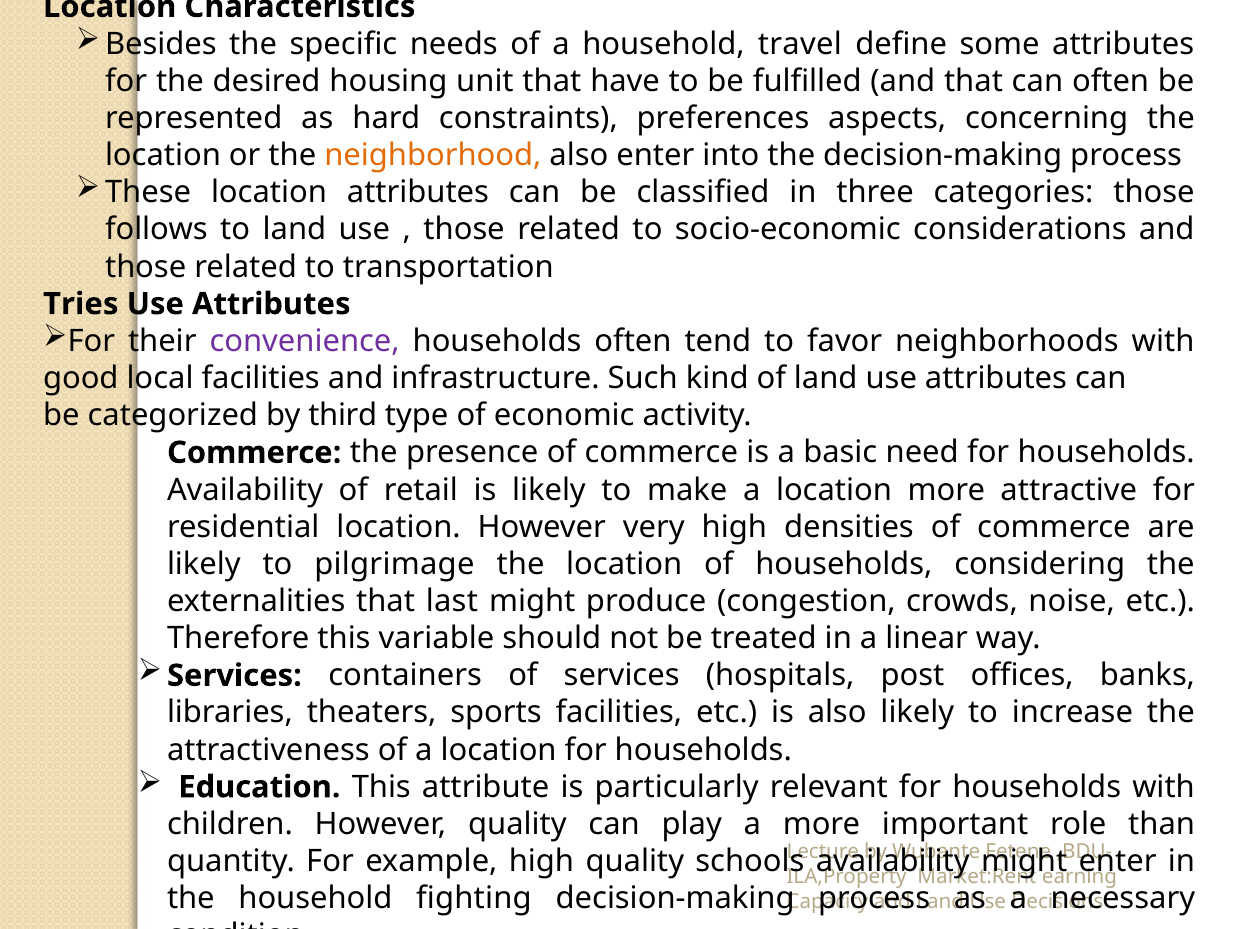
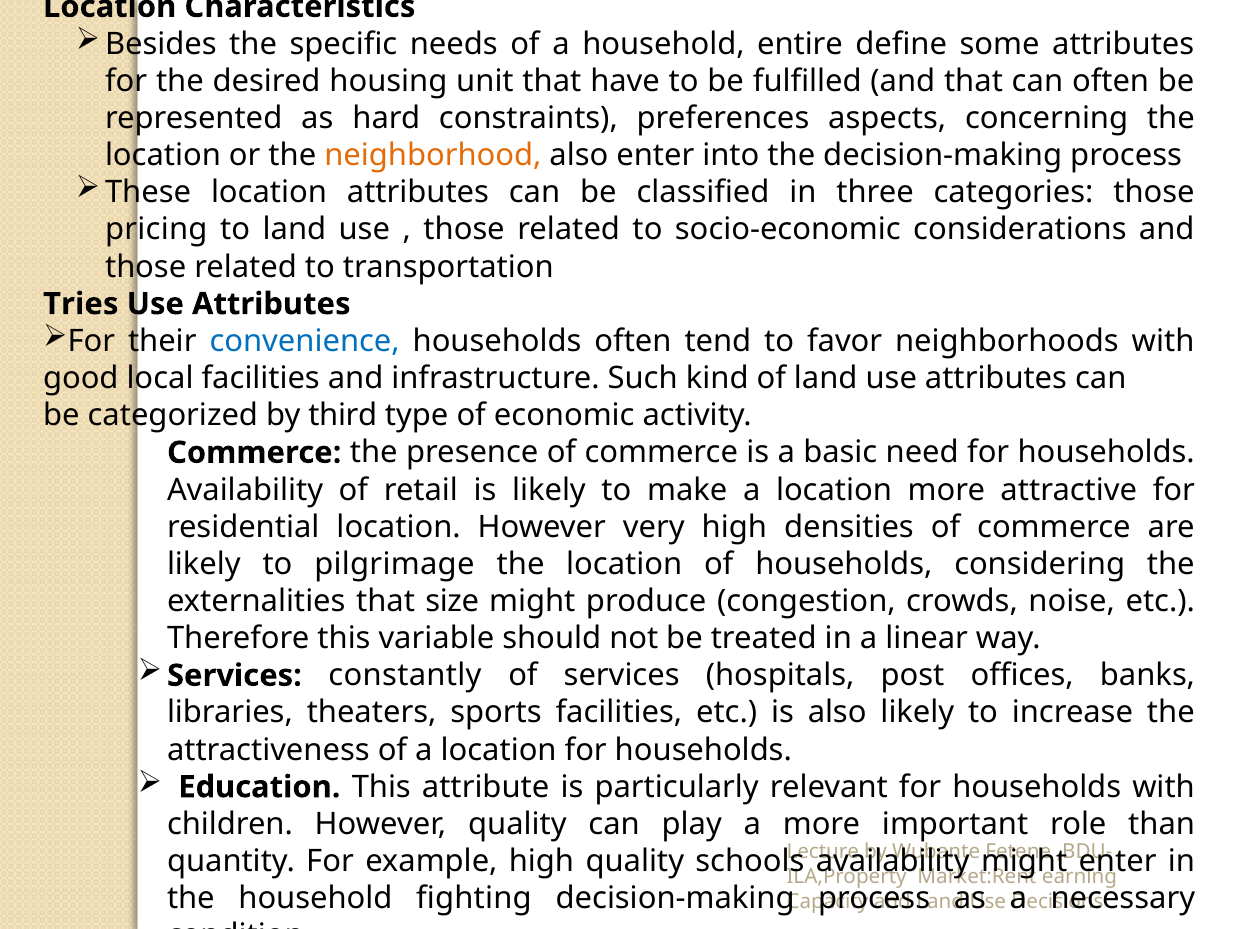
travel: travel -> entire
follows: follows -> pricing
convenience colour: purple -> blue
last: last -> size
containers: containers -> constantly
